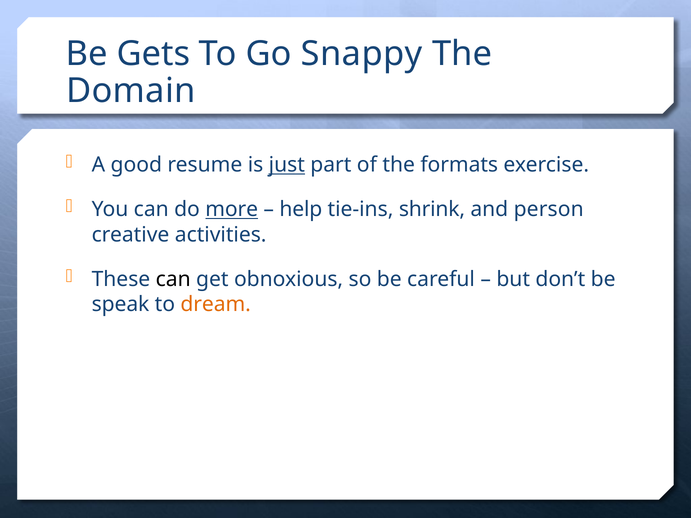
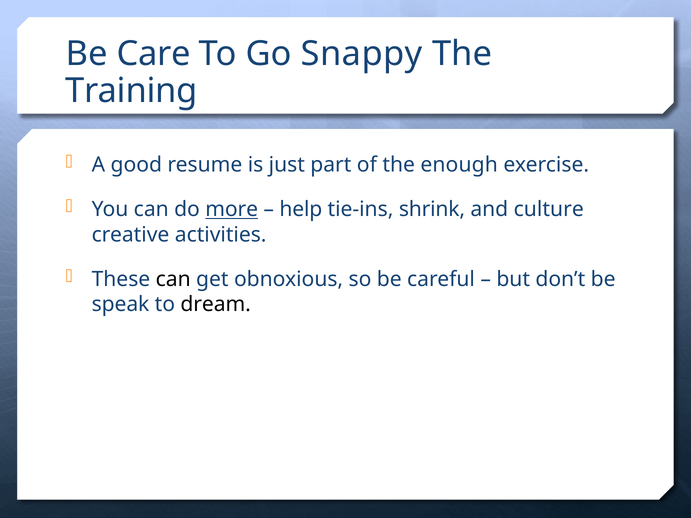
Gets: Gets -> Care
Domain: Domain -> Training
just underline: present -> none
formats: formats -> enough
person: person -> culture
dream colour: orange -> black
